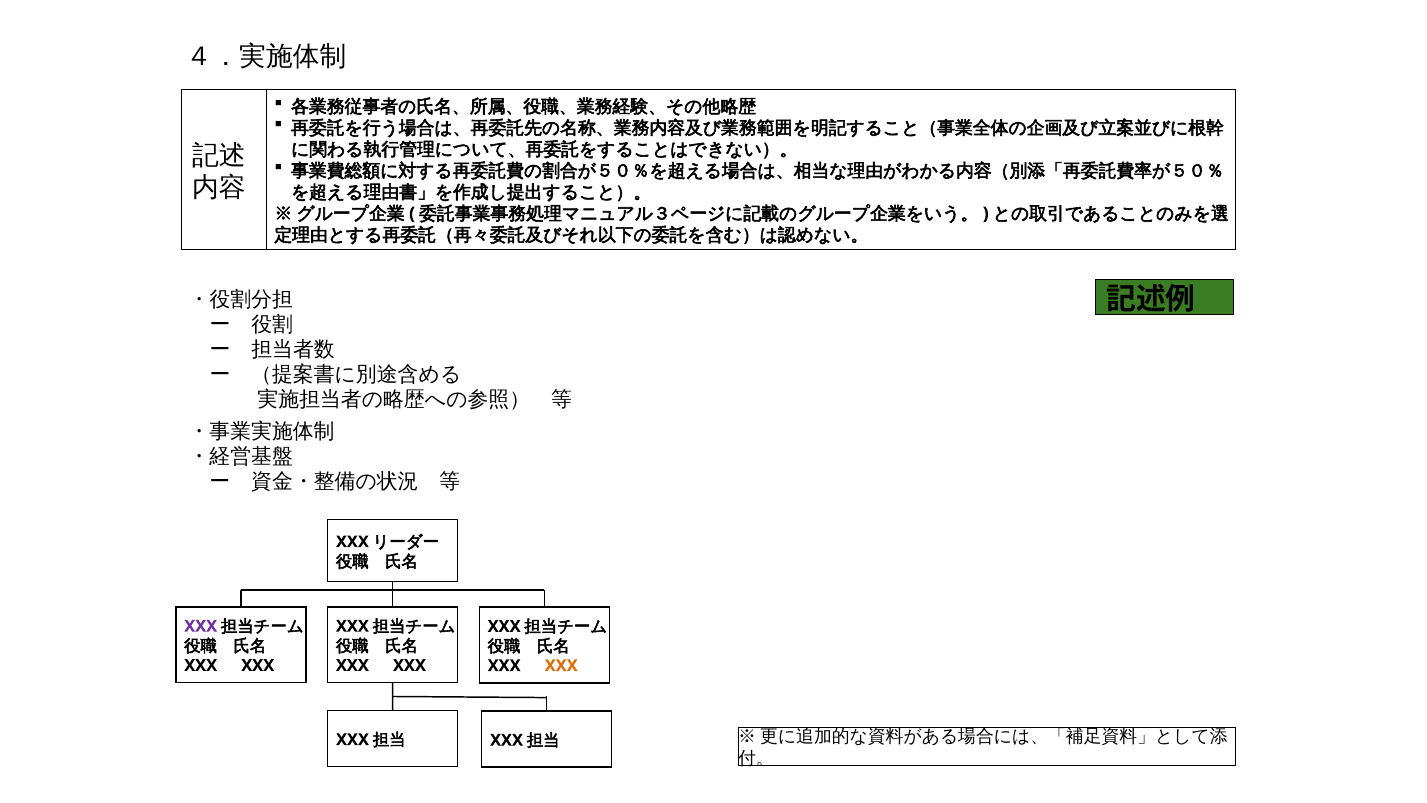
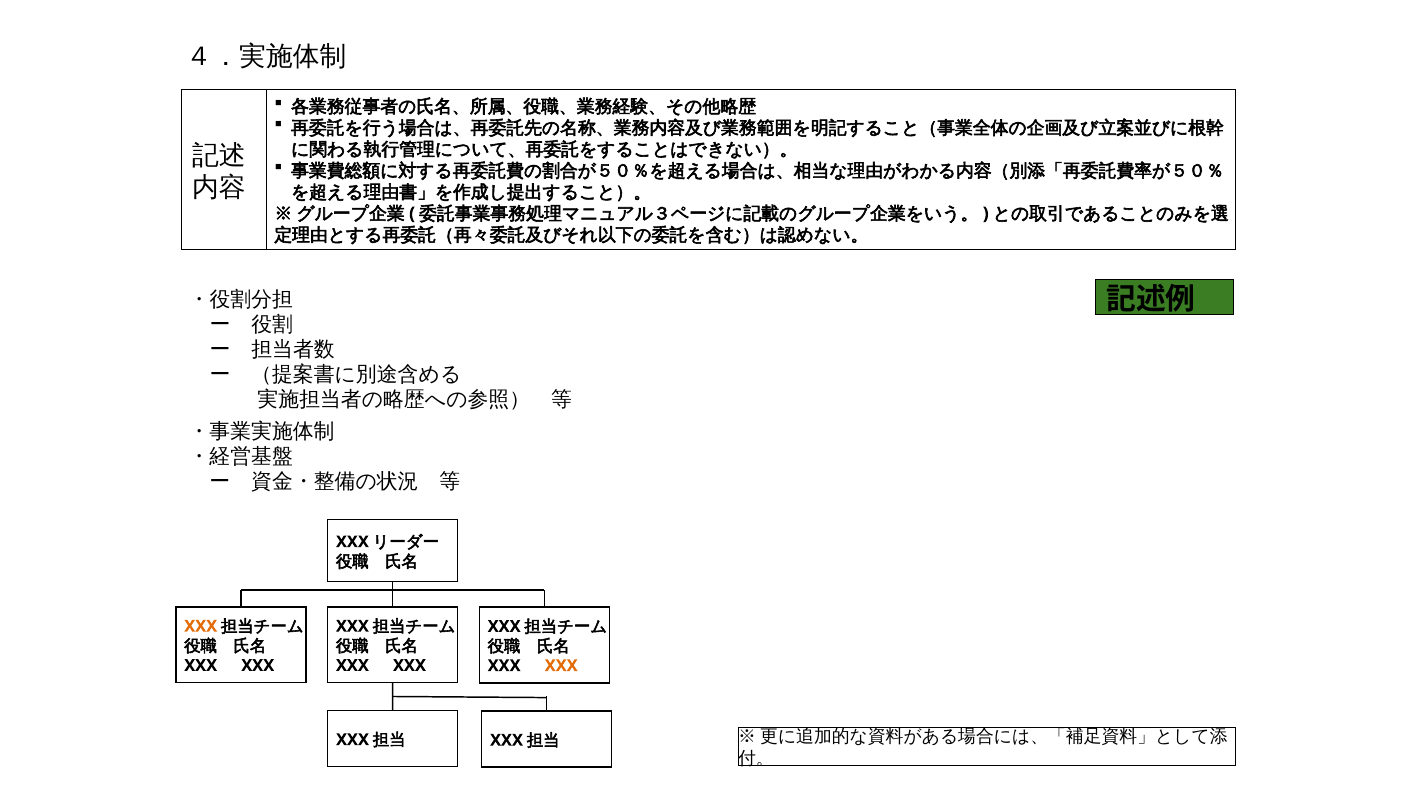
XXX at (201, 626) colour: purple -> orange
